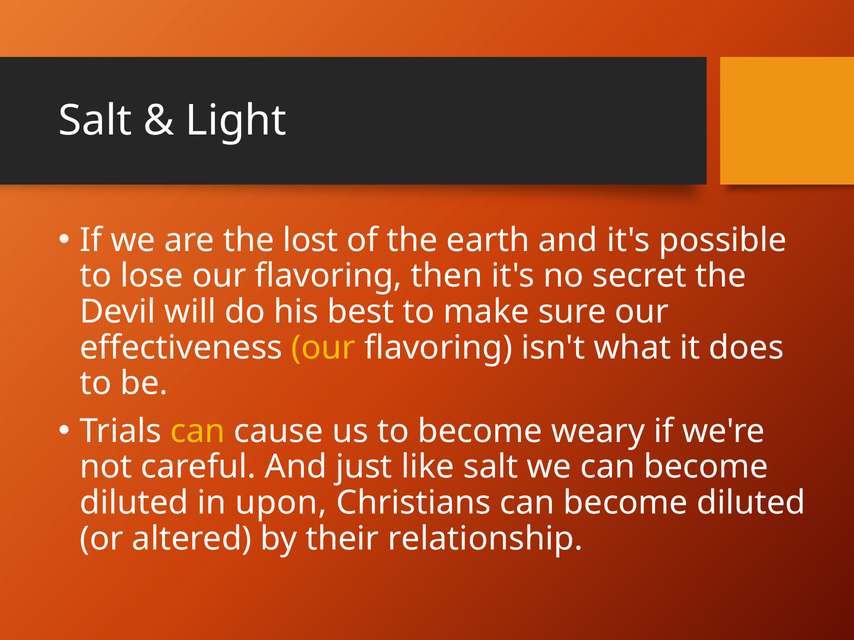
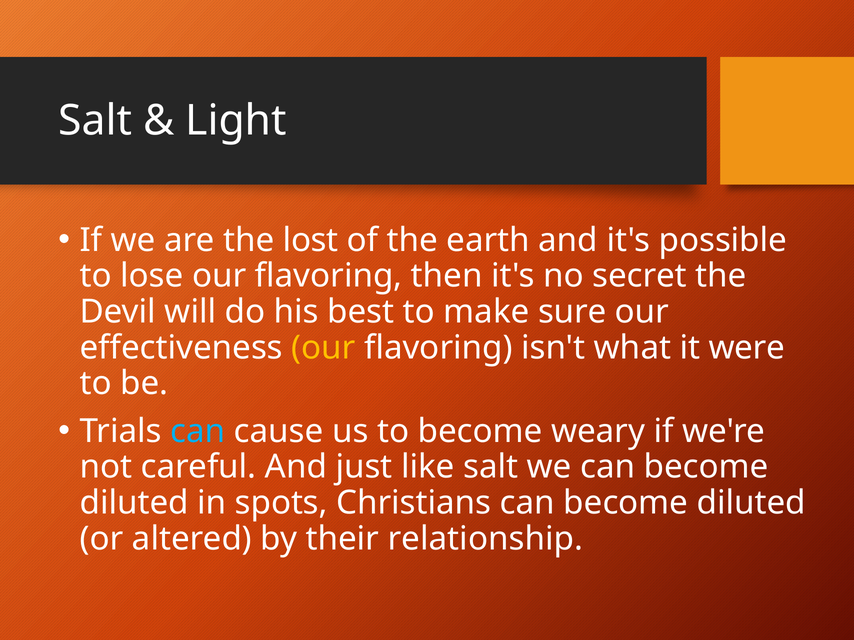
does: does -> were
can at (198, 432) colour: yellow -> light blue
upon: upon -> spots
